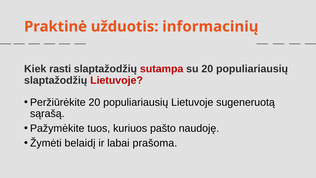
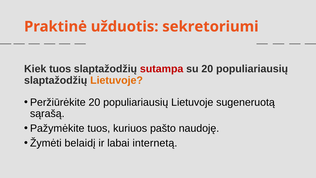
informacinių: informacinių -> sekretoriumi
Kiek rasti: rasti -> tuos
Lietuvoje at (117, 80) colour: red -> orange
prašoma: prašoma -> internetą
